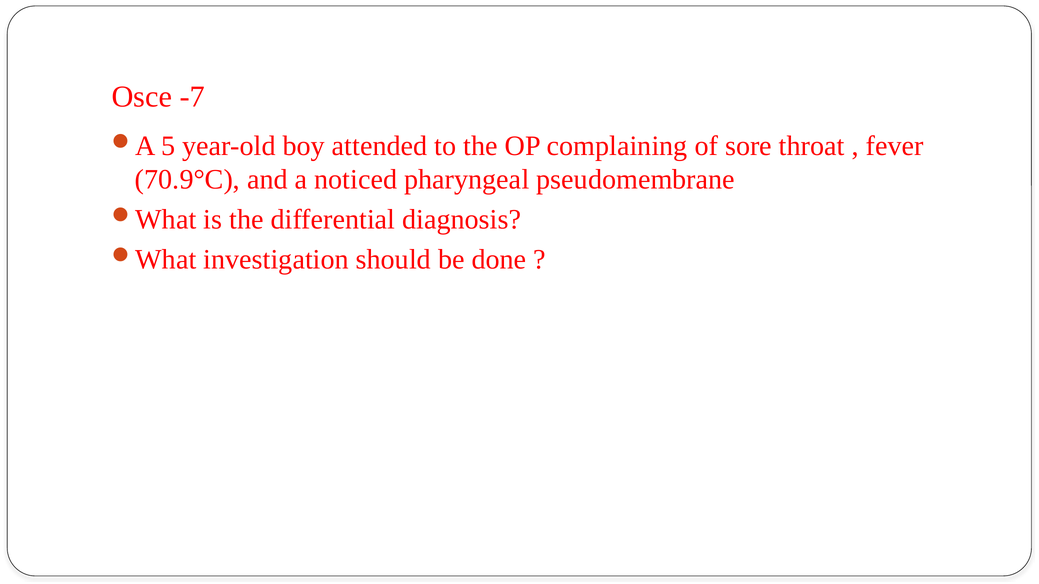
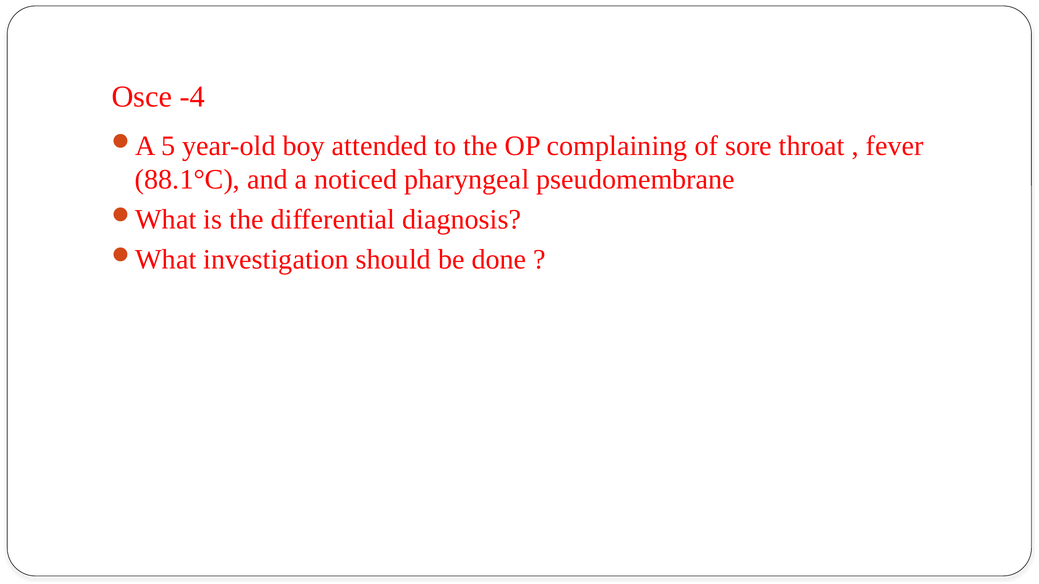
-7: -7 -> -4
70.9°C: 70.9°C -> 88.1°C
